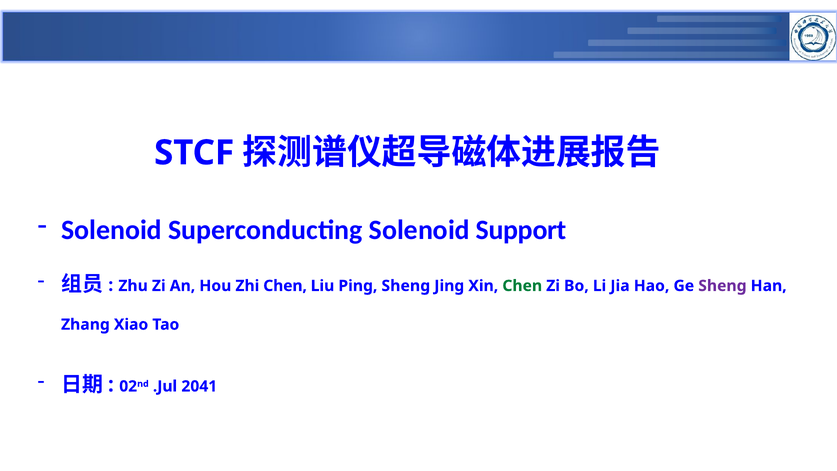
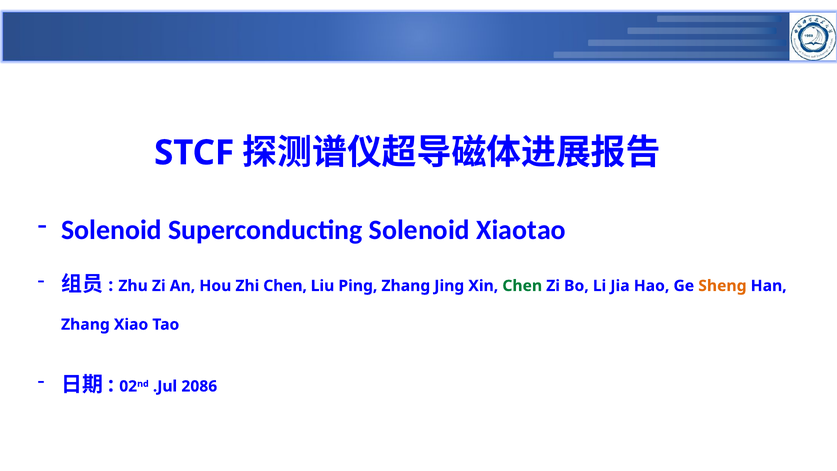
Support: Support -> Xiaotao
Ping Sheng: Sheng -> Zhang
Sheng at (722, 286) colour: purple -> orange
2041: 2041 -> 2086
